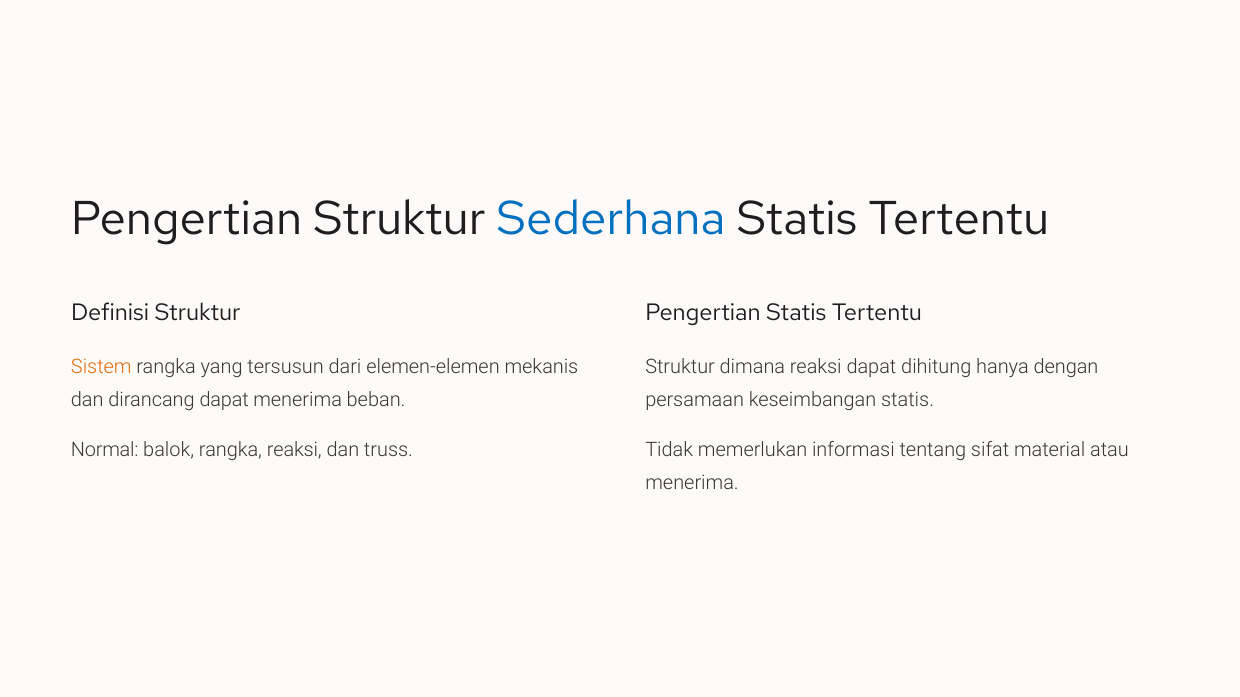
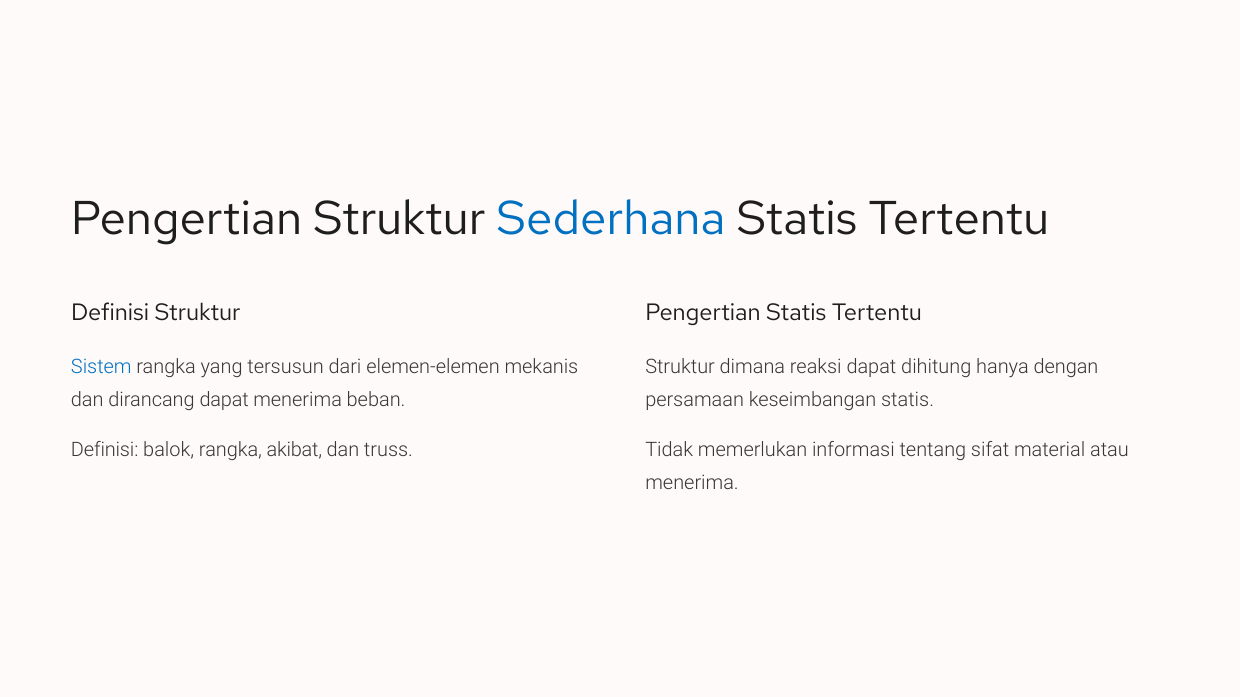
Sistem colour: orange -> blue
Normal at (105, 451): Normal -> Definisi
rangka reaksi: reaksi -> akibat
